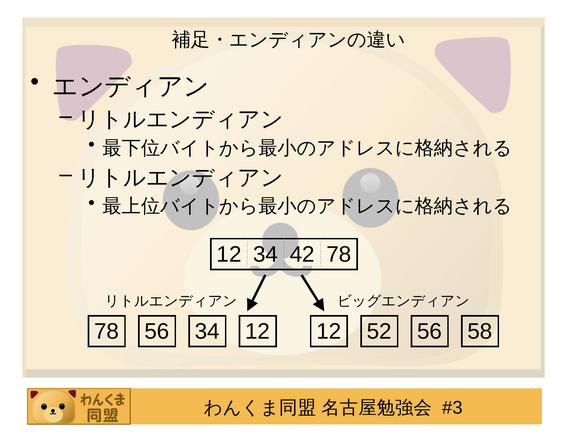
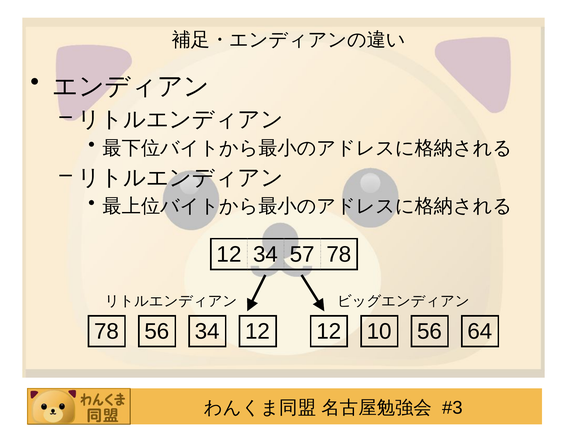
42: 42 -> 57
52: 52 -> 10
58: 58 -> 64
